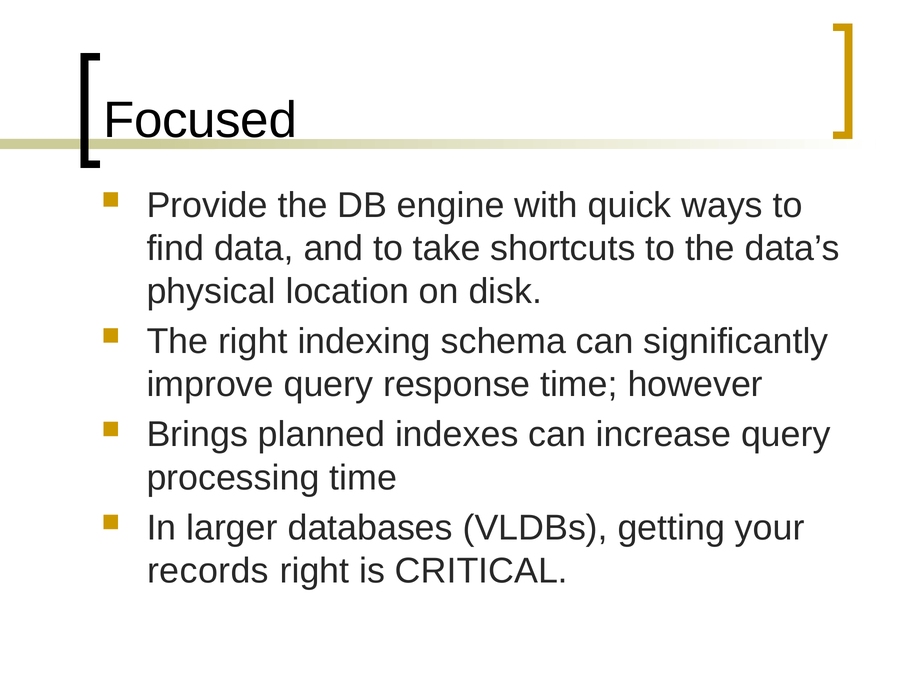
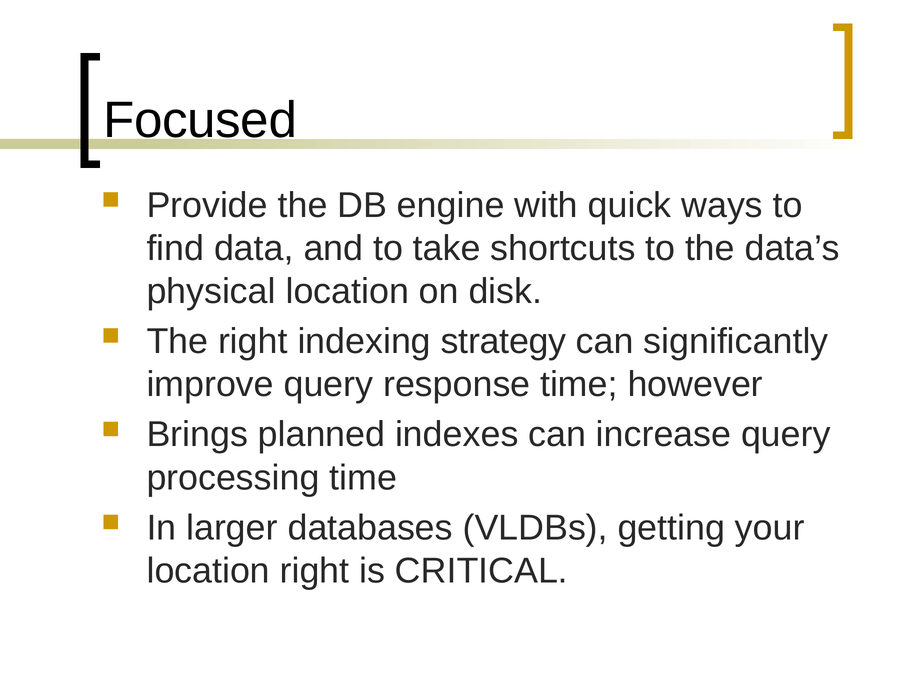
schema: schema -> strategy
records at (208, 571): records -> location
